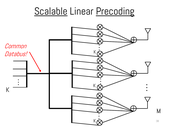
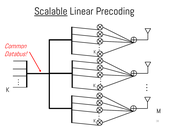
Precoding underline: present -> none
